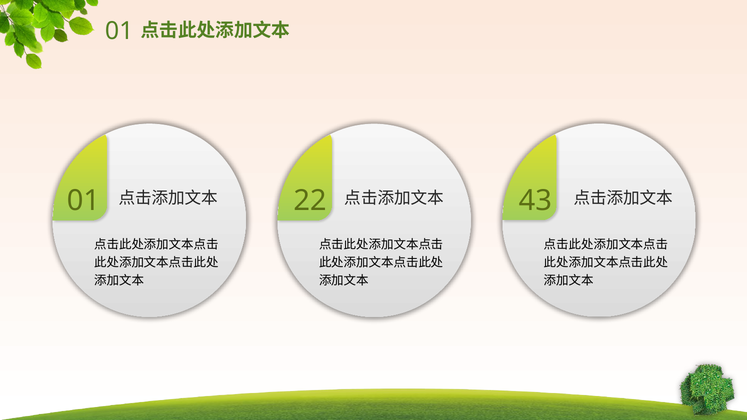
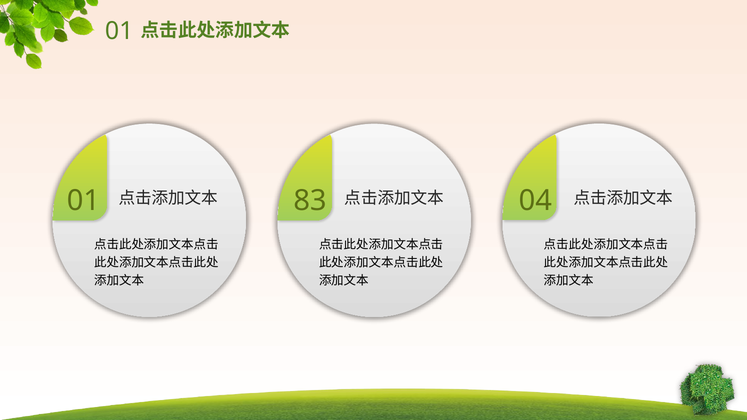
22: 22 -> 83
43: 43 -> 04
